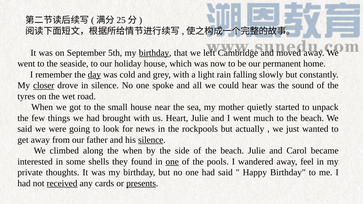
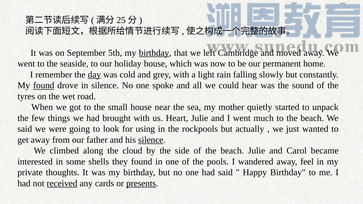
My closer: closer -> found
news: news -> using
the when: when -> cloud
one at (172, 162) underline: present -> none
